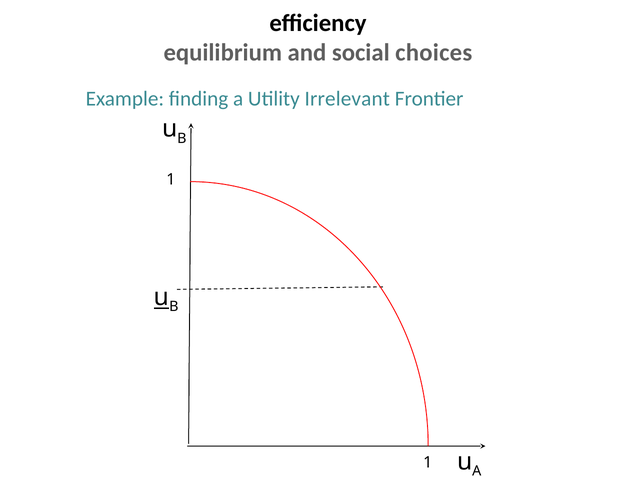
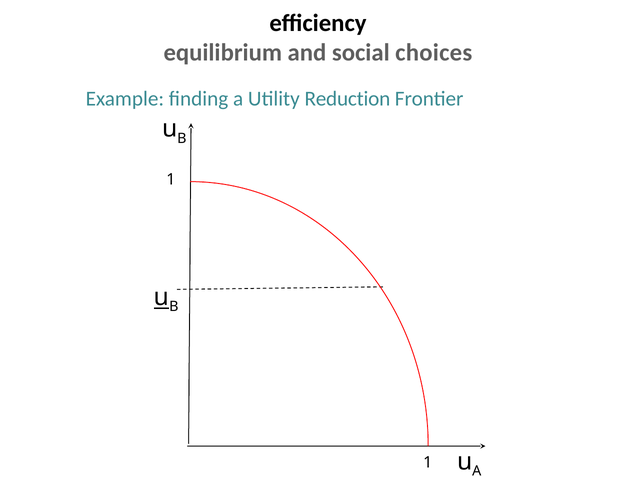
Irrelevant: Irrelevant -> Reduction
